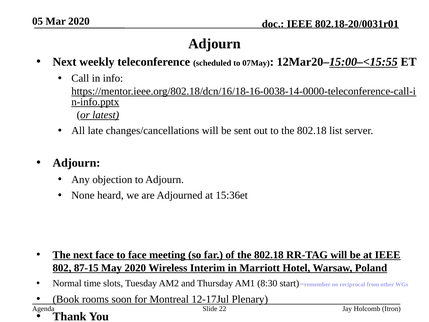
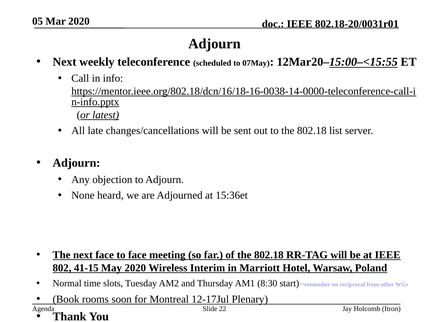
87-15: 87-15 -> 41-15
